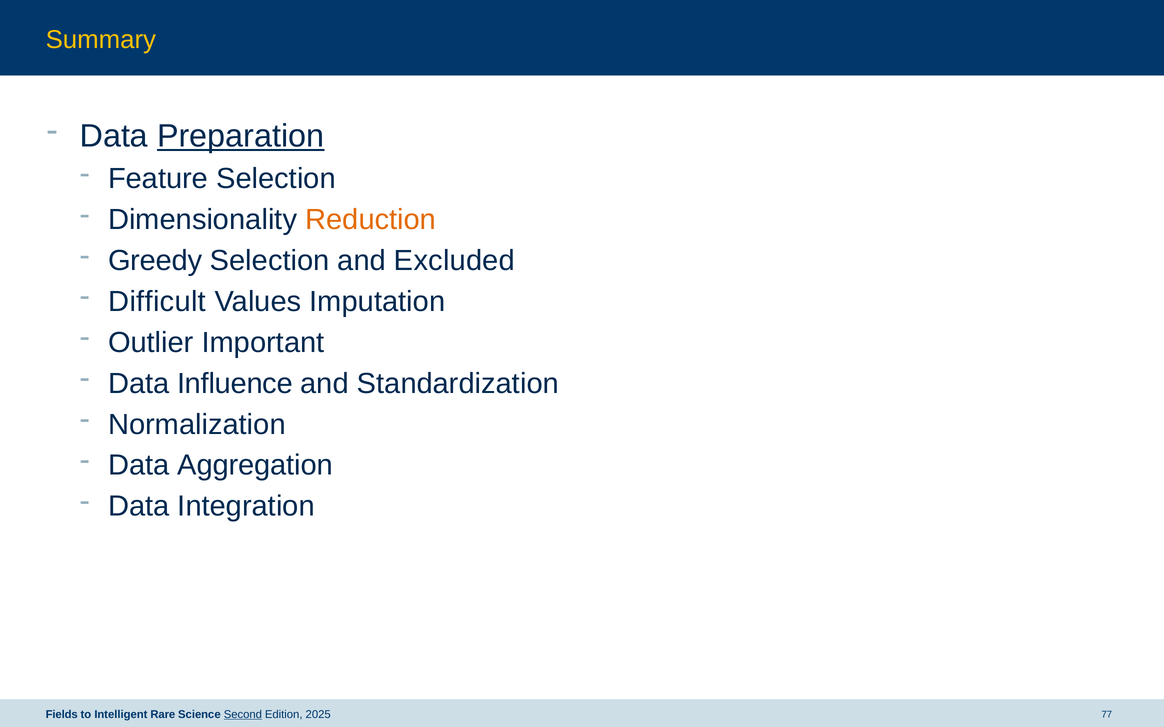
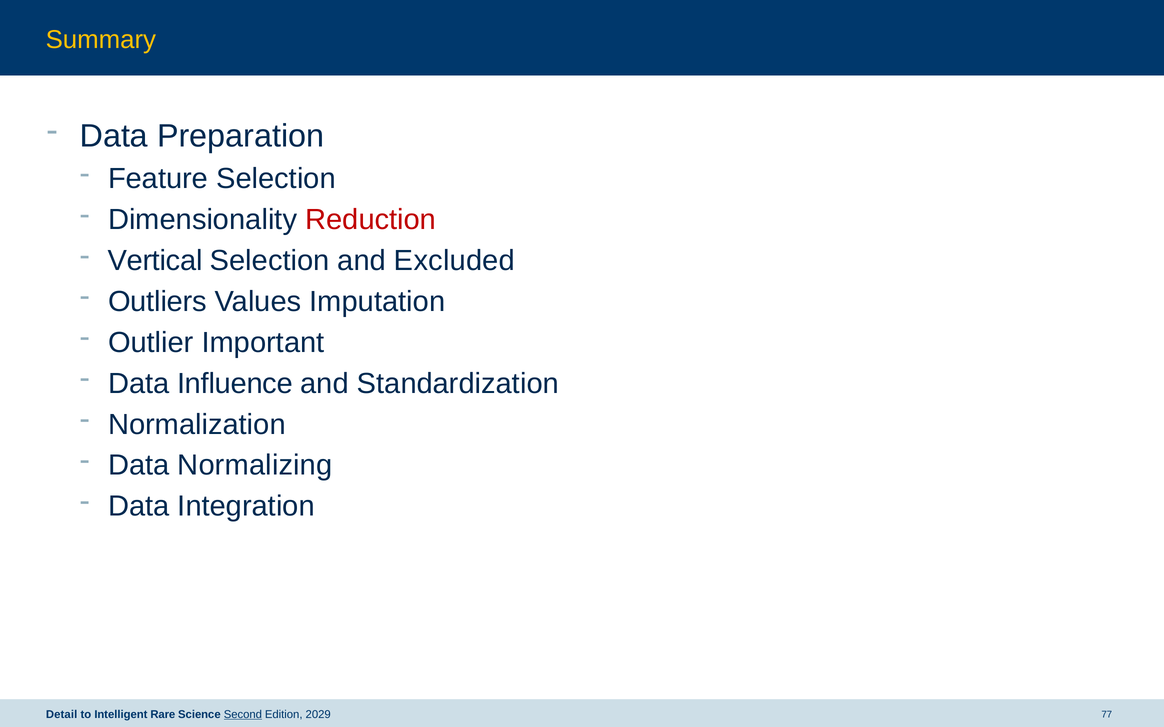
Preparation underline: present -> none
Reduction colour: orange -> red
Greedy: Greedy -> Vertical
Difficult: Difficult -> Outliers
Aggregation: Aggregation -> Normalizing
Fields: Fields -> Detail
2025: 2025 -> 2029
